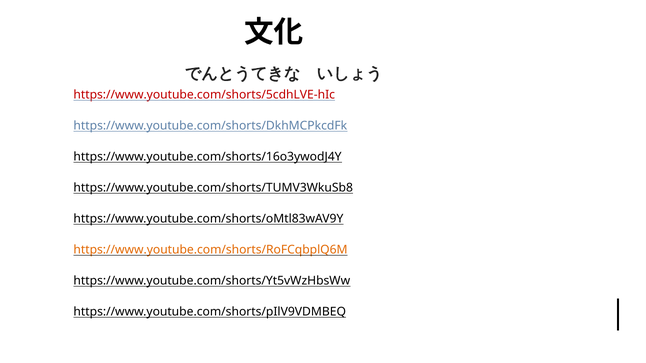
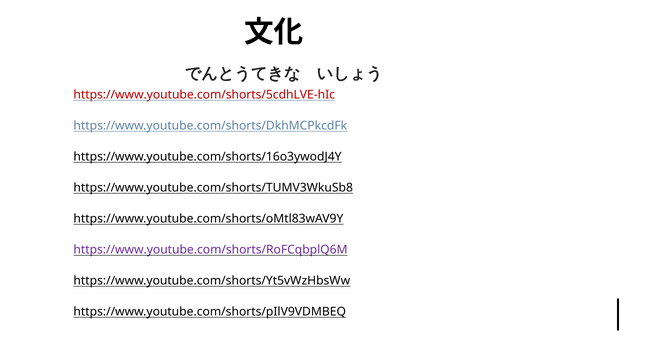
https://www.youtube.com/shorts/RoFCqbplQ6M colour: orange -> purple
